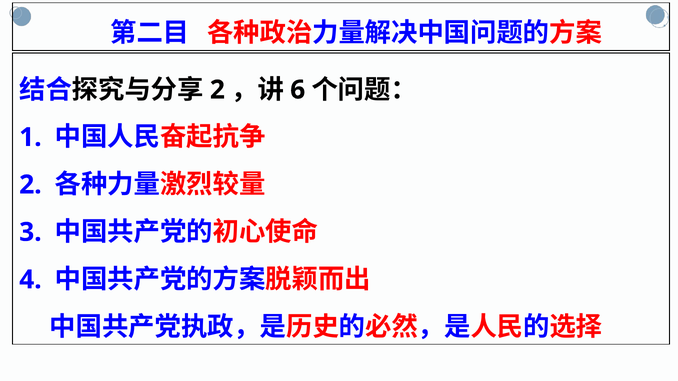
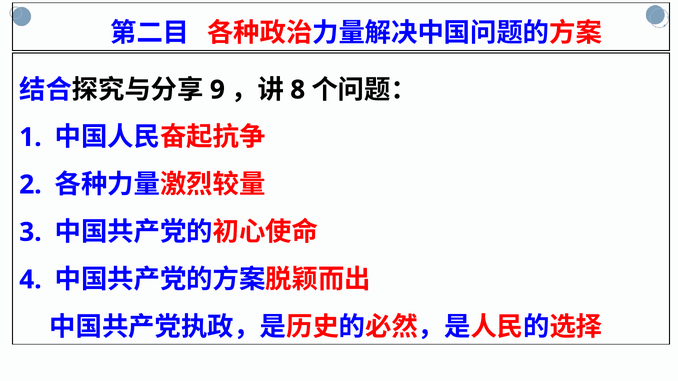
2 at (217, 90): 2 -> 9
6: 6 -> 8
